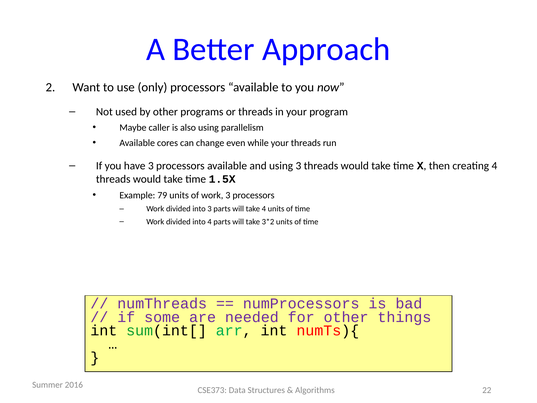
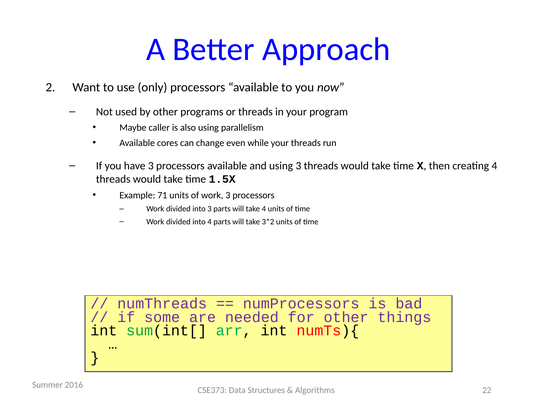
79: 79 -> 71
